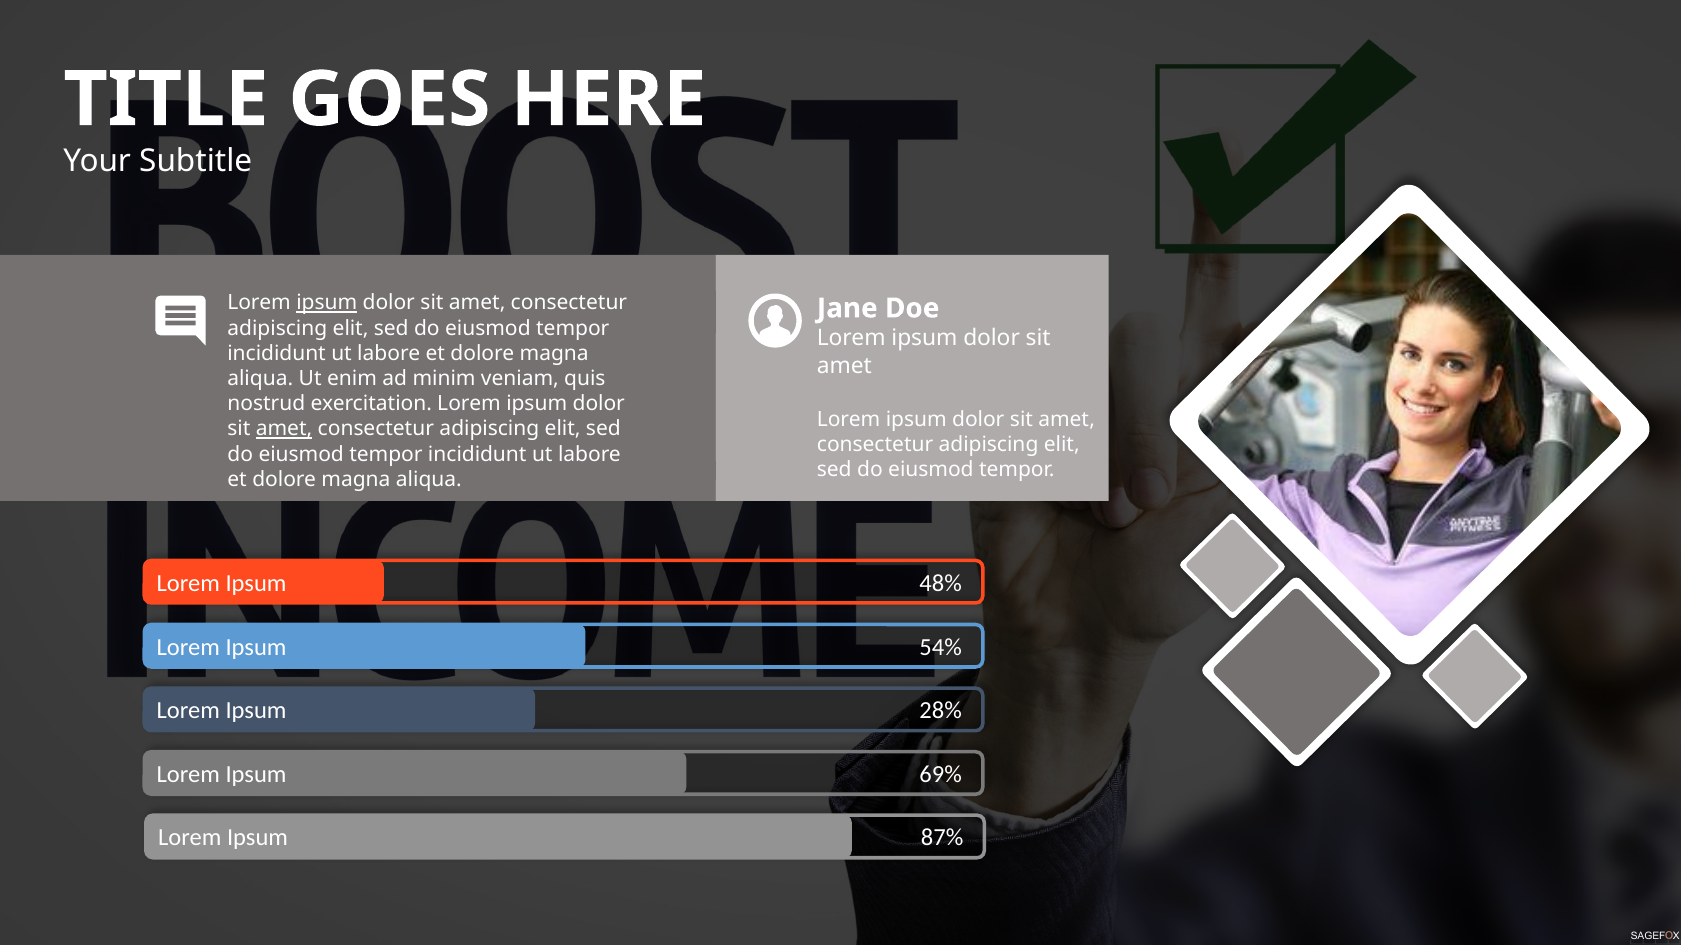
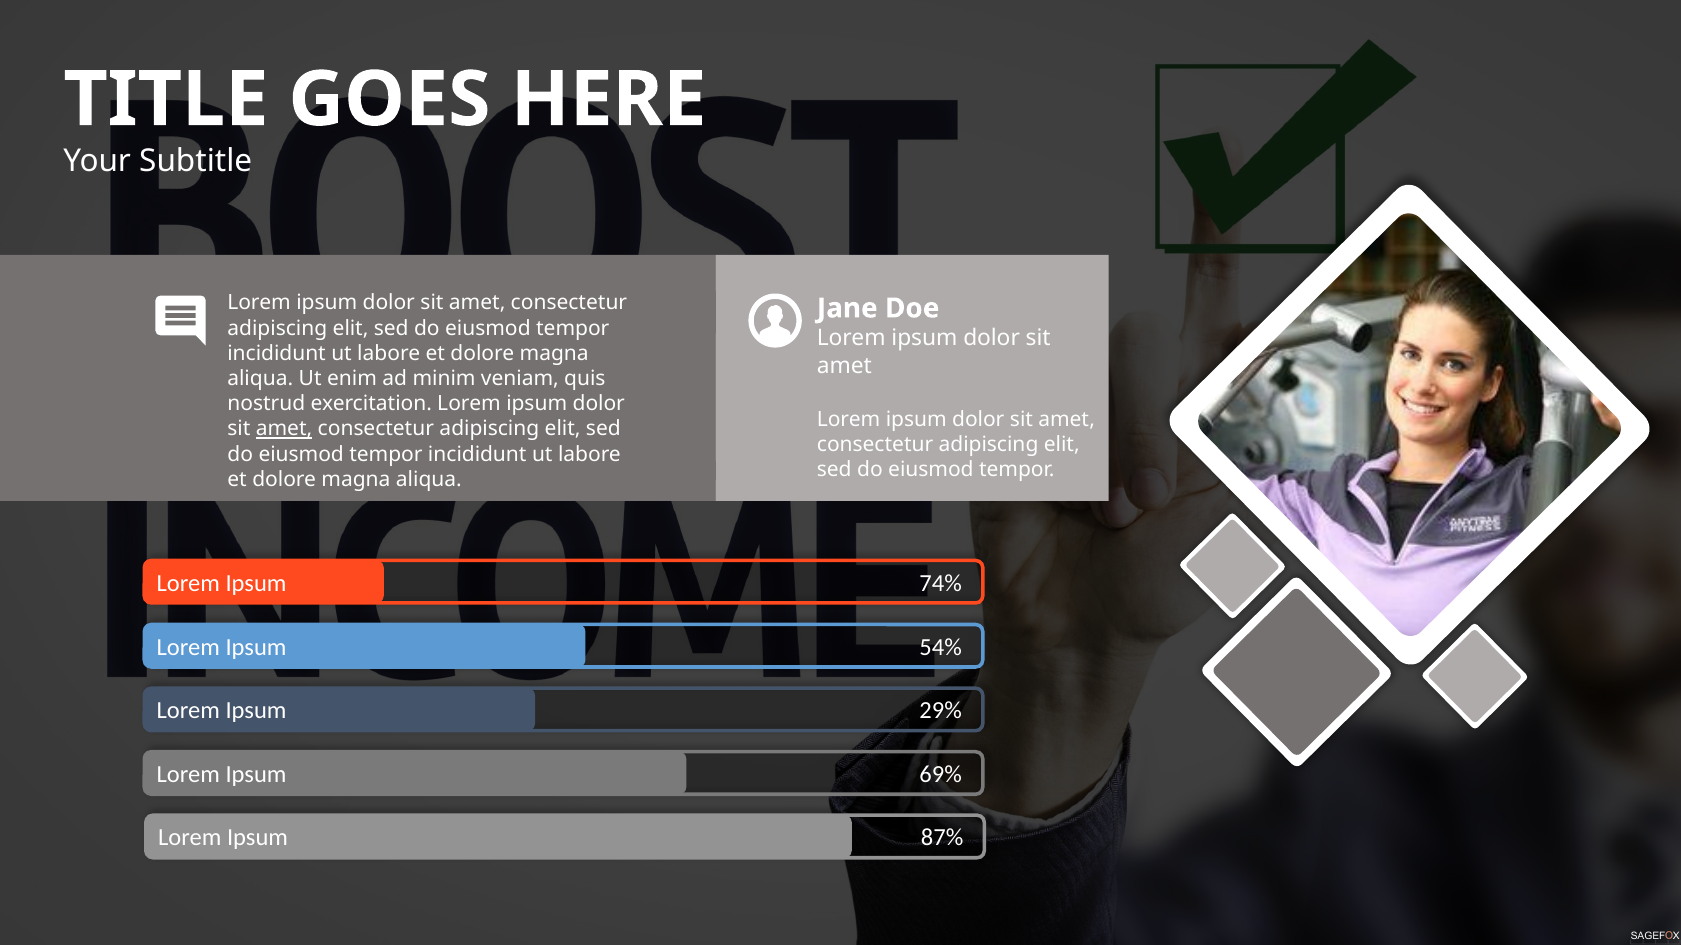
ipsum at (327, 303) underline: present -> none
48%: 48% -> 74%
28%: 28% -> 29%
